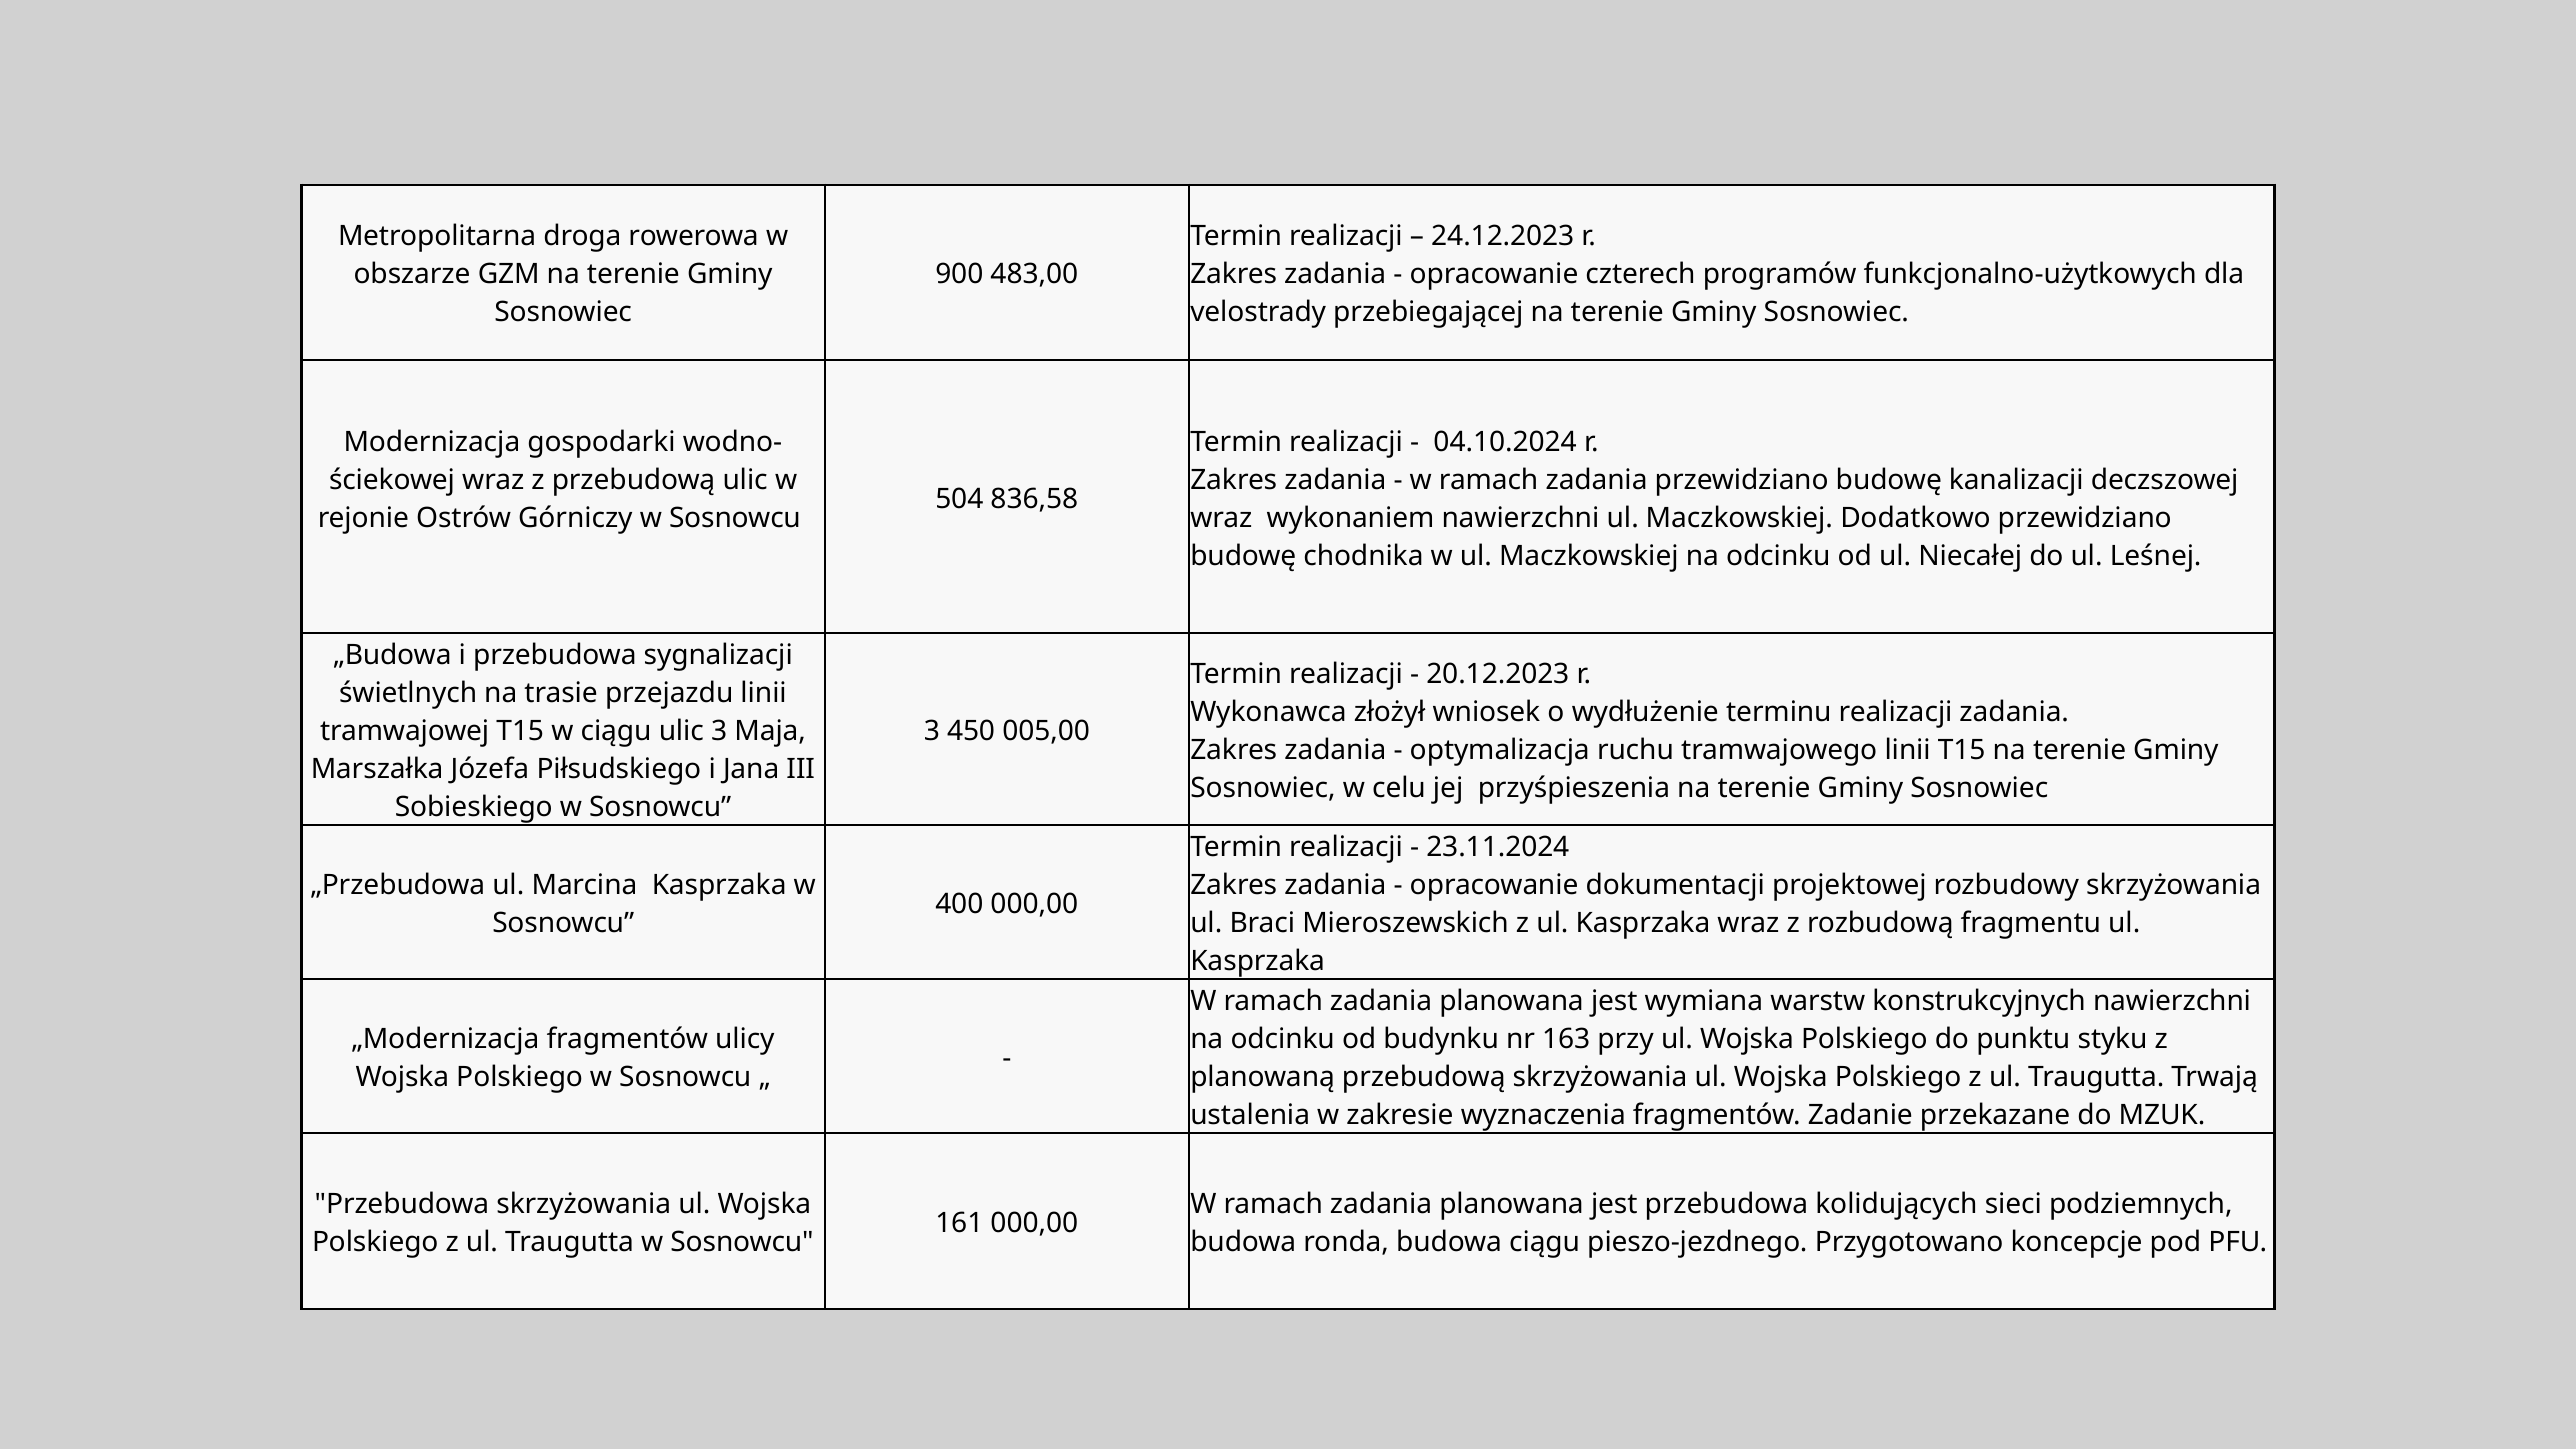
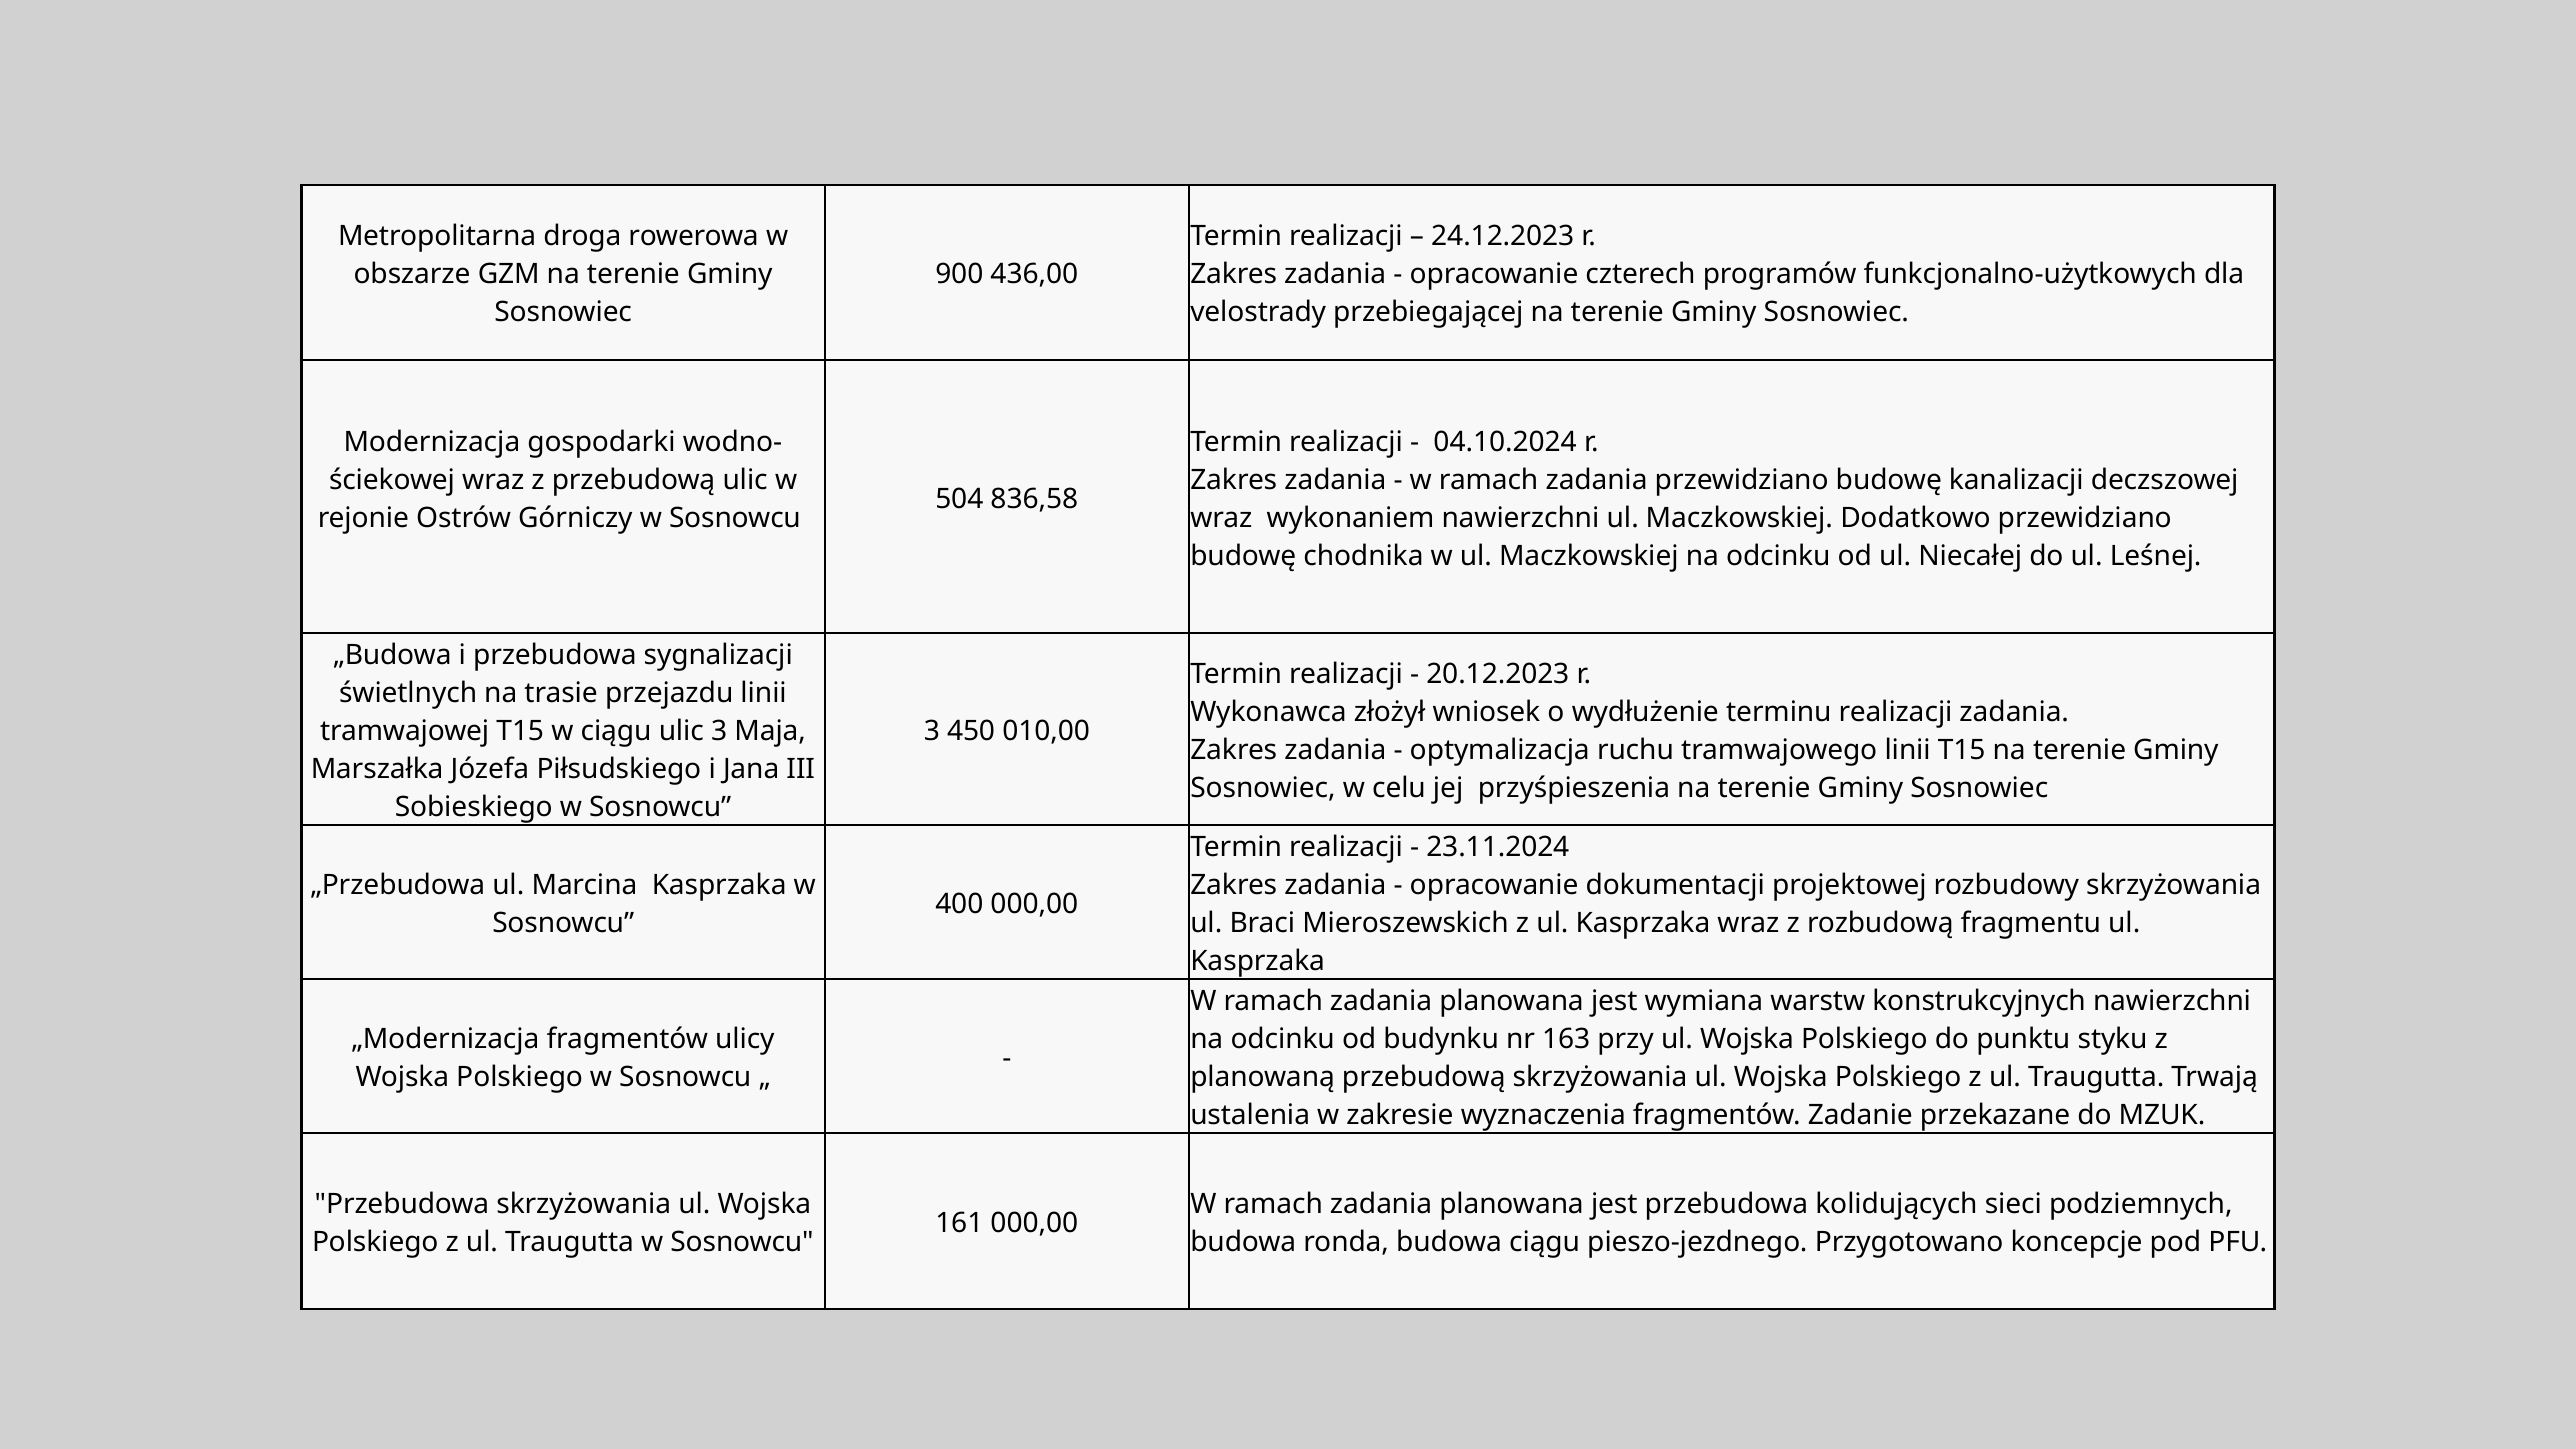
483,00: 483,00 -> 436,00
005,00: 005,00 -> 010,00
